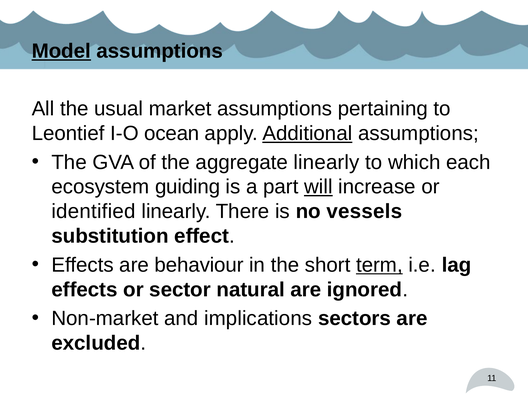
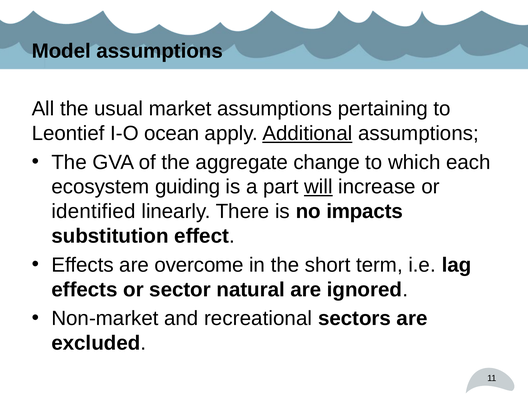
Model underline: present -> none
aggregate linearly: linearly -> change
vessels: vessels -> impacts
behaviour: behaviour -> overcome
term underline: present -> none
implications: implications -> recreational
